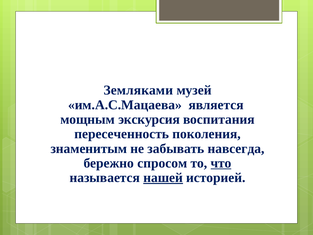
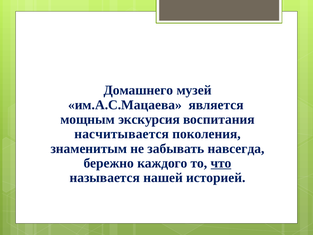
Земляками: Земляками -> Домашнего
пересеченность: пересеченность -> насчитывается
спросом: спросом -> каждого
нашей underline: present -> none
